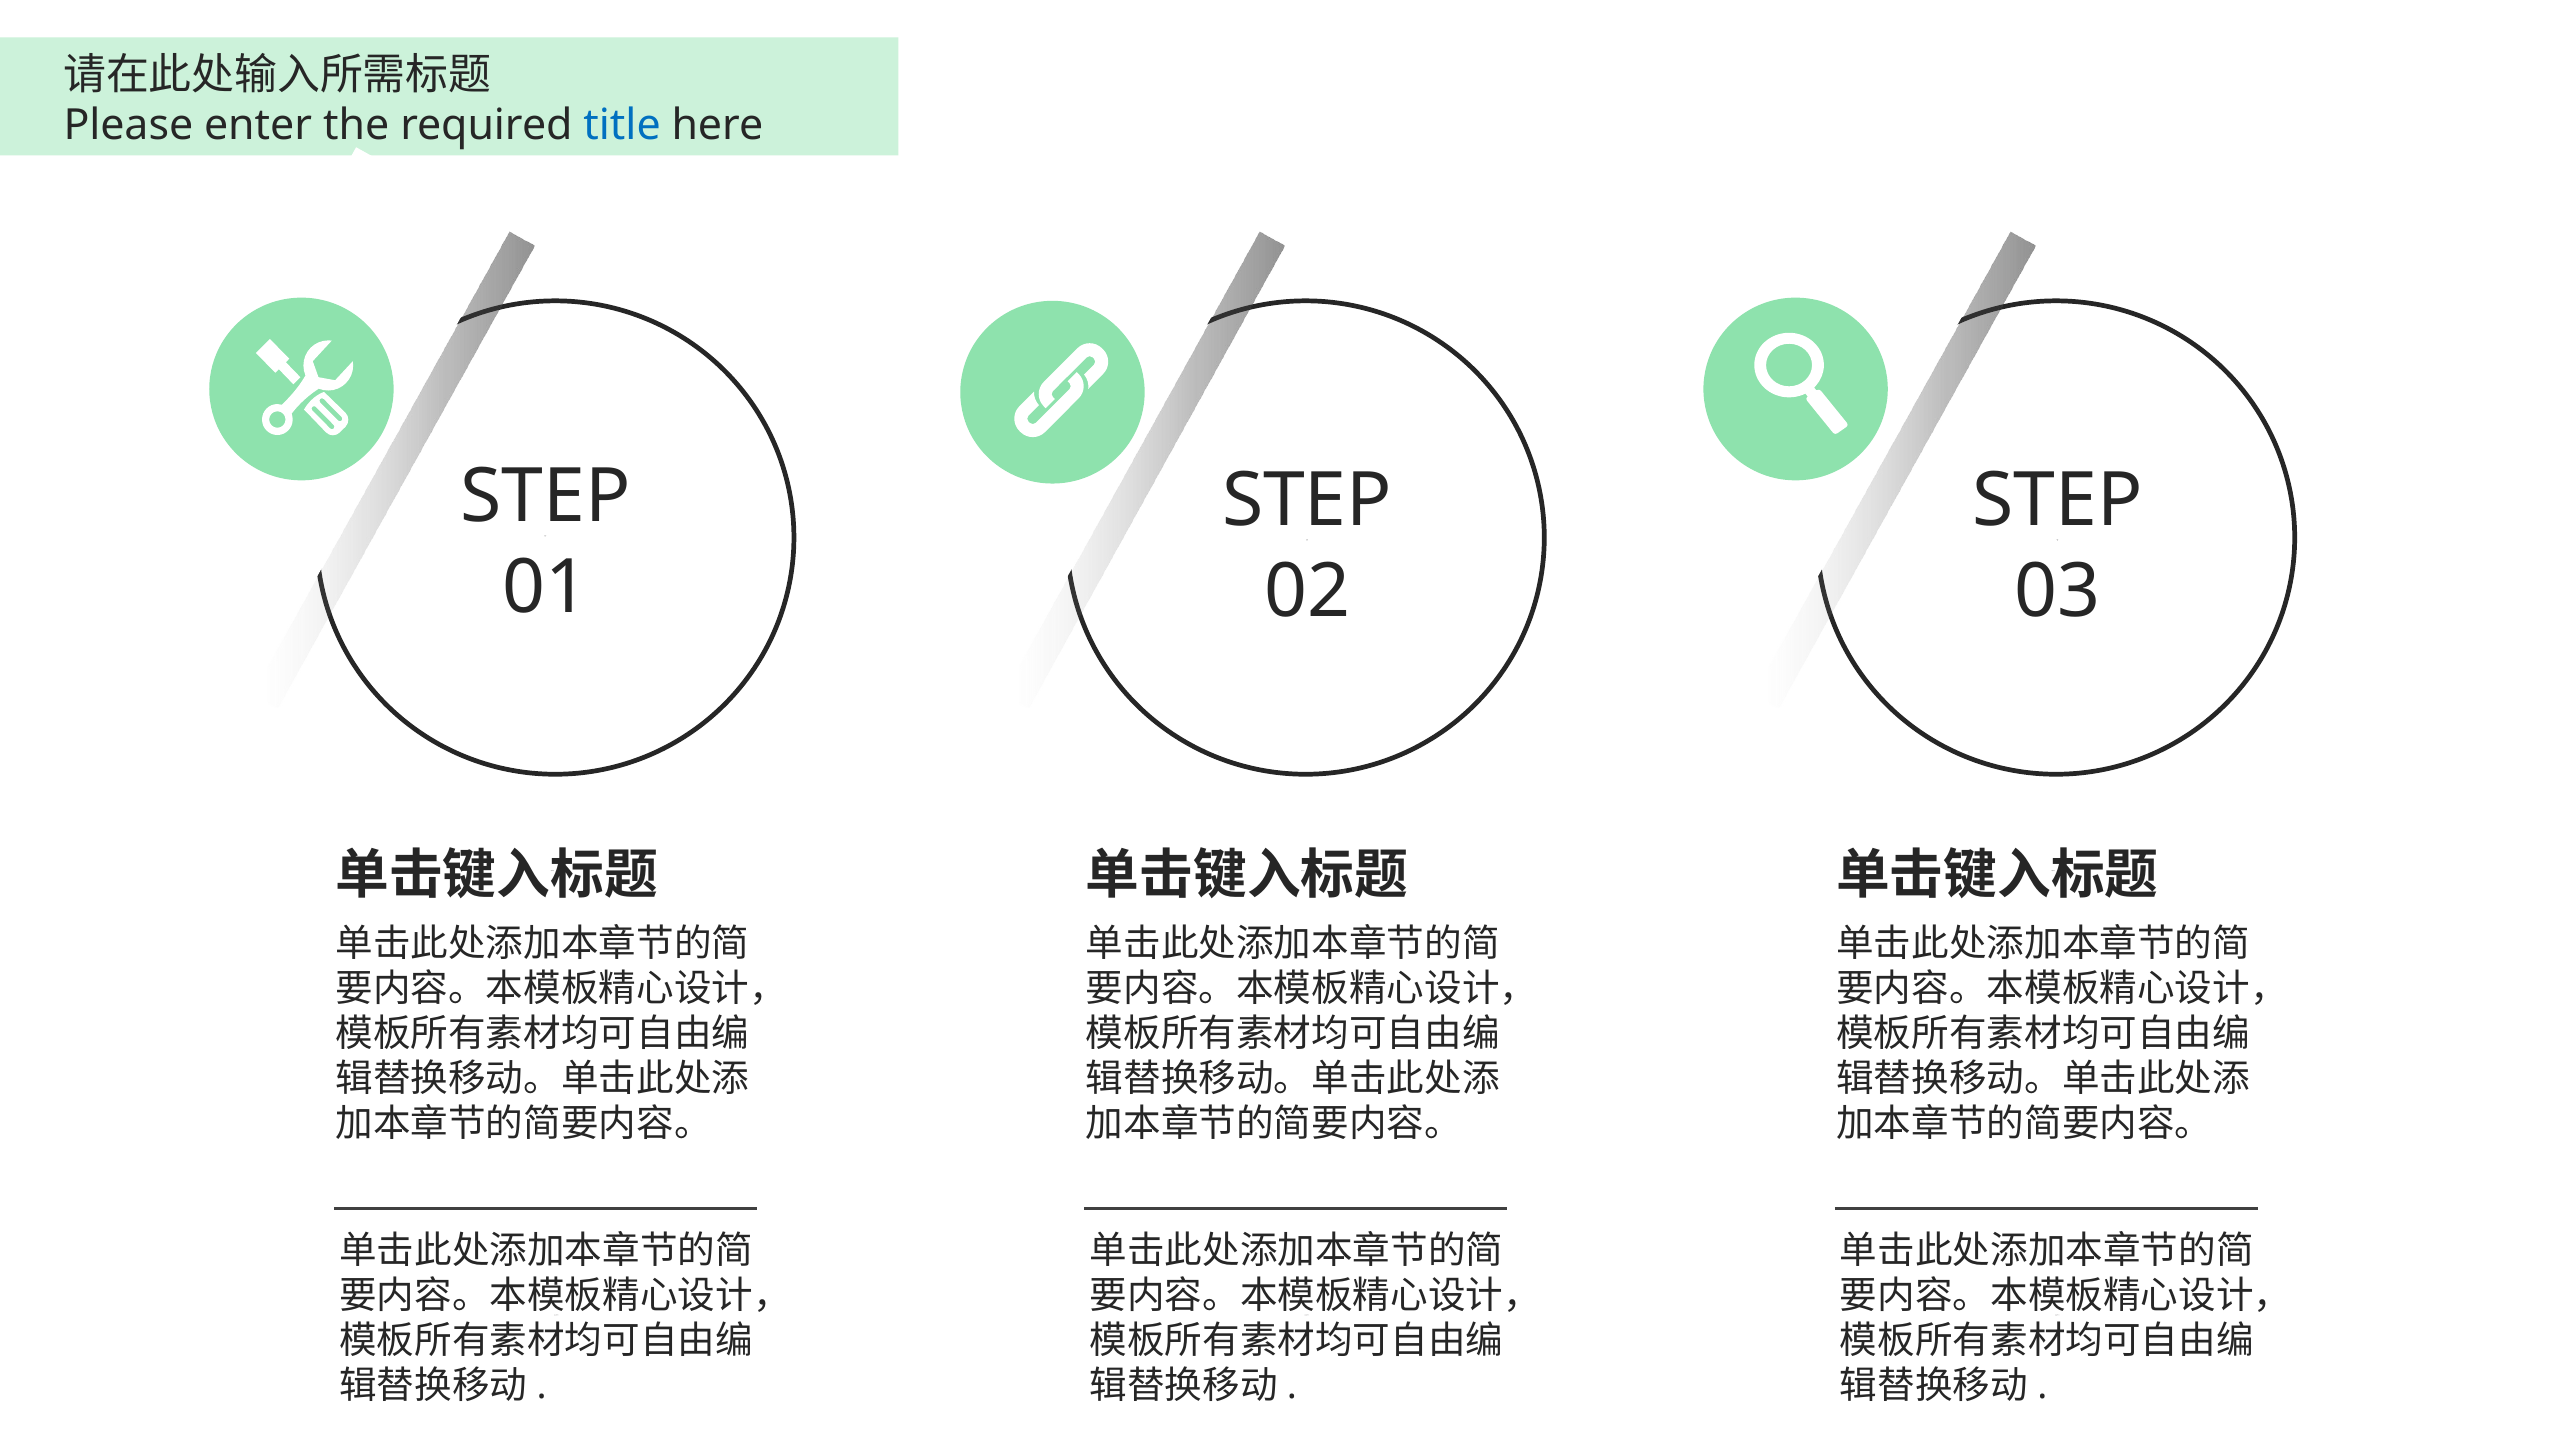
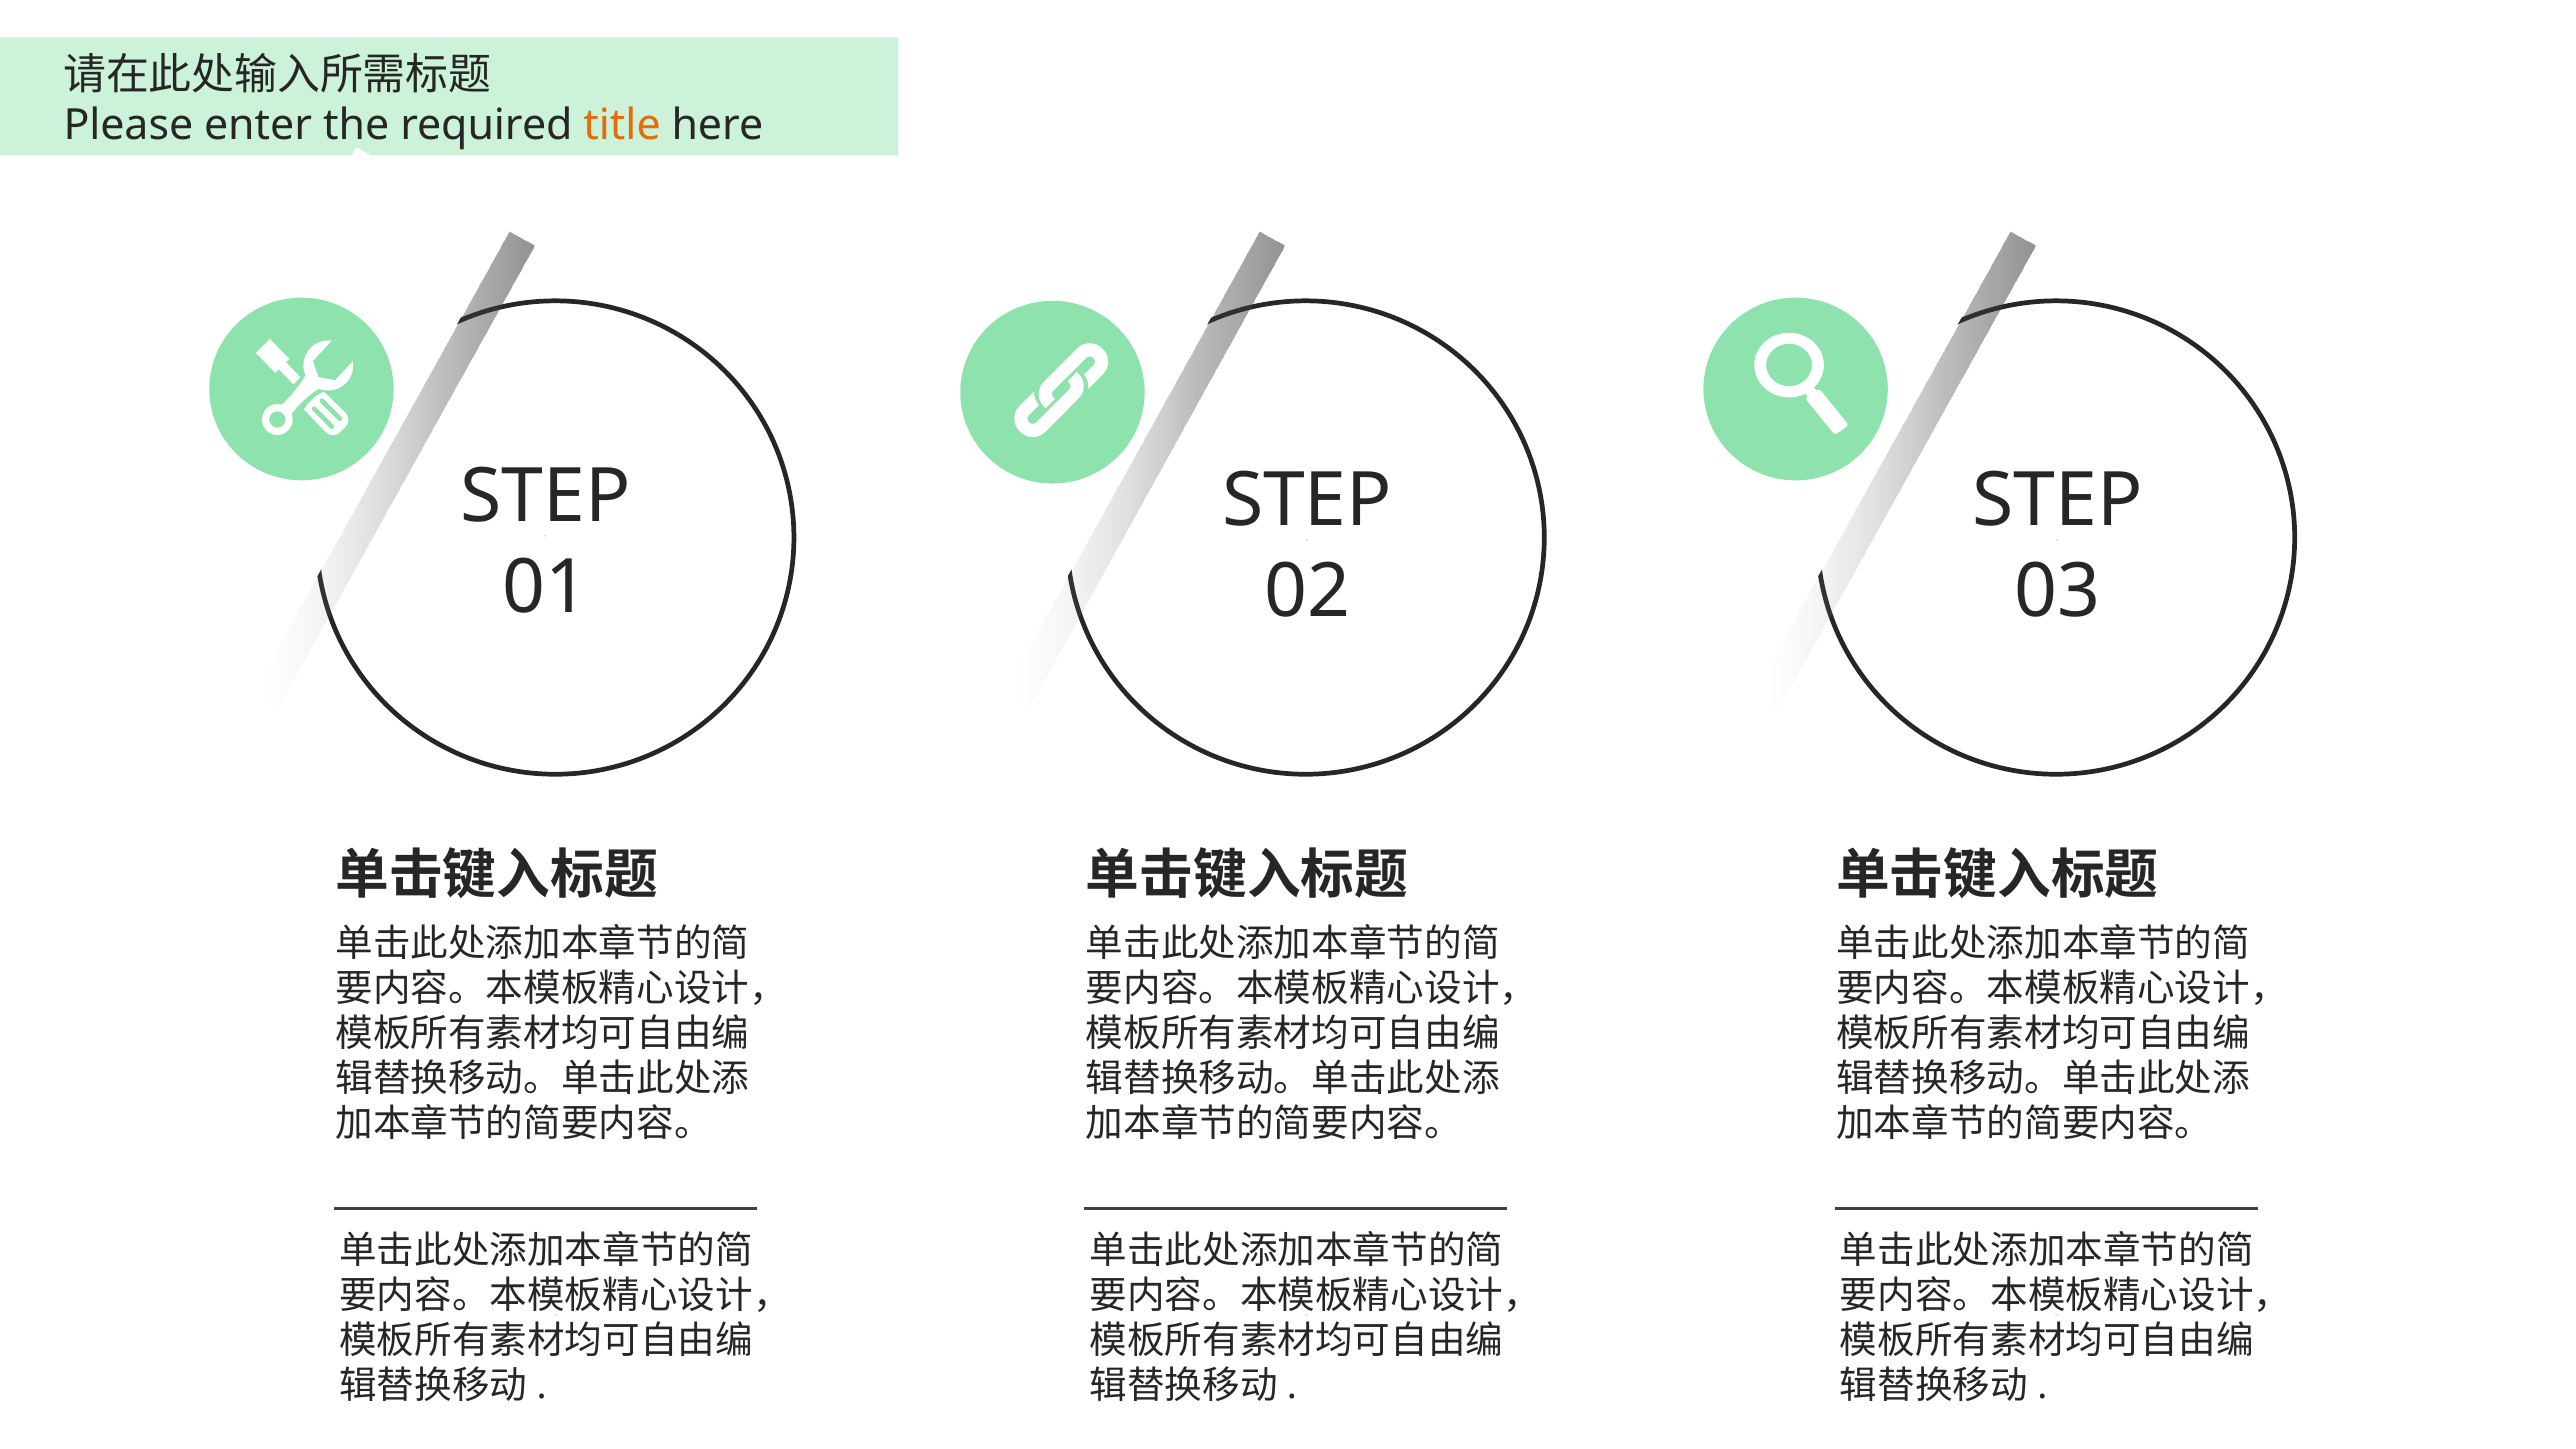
title colour: blue -> orange
